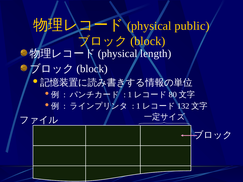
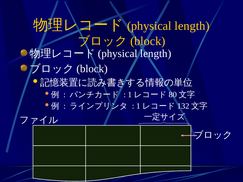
public at (192, 26): public -> length
